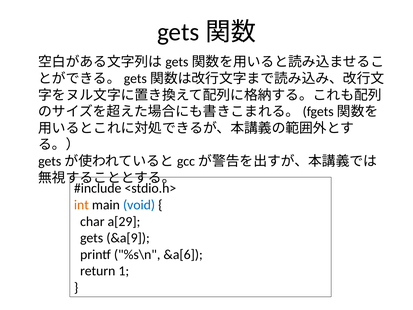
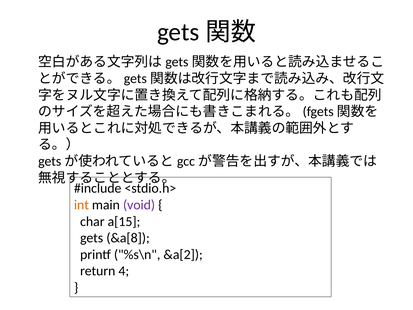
void colour: blue -> purple
a[29: a[29 -> a[15
&a[9: &a[9 -> &a[8
&a[6: &a[6 -> &a[2
1: 1 -> 4
